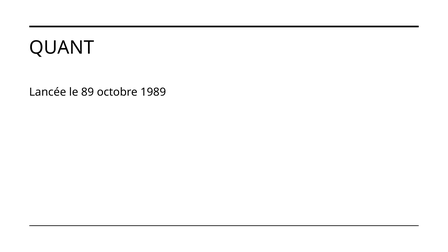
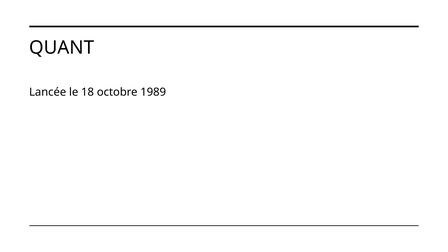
89: 89 -> 18
